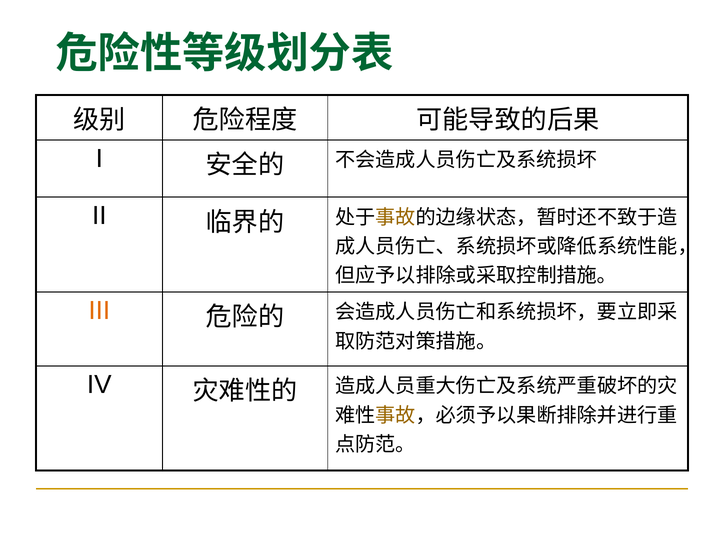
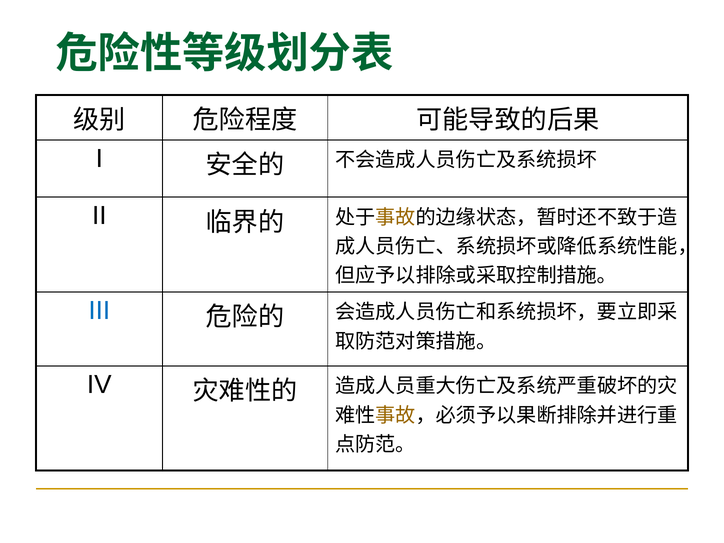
III colour: orange -> blue
